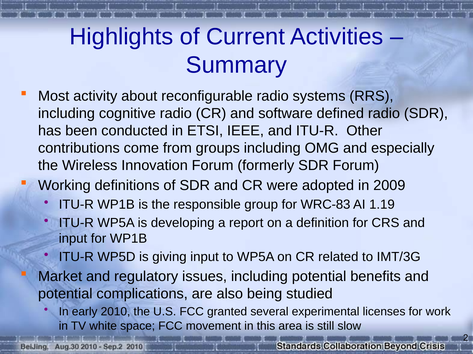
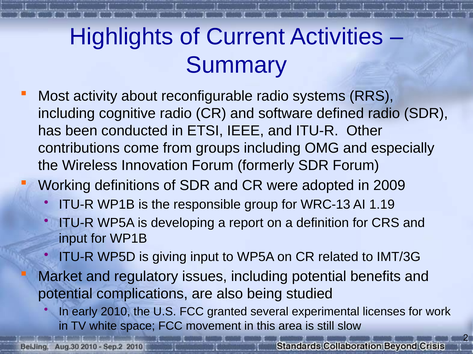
WRC-83: WRC-83 -> WRC-13
